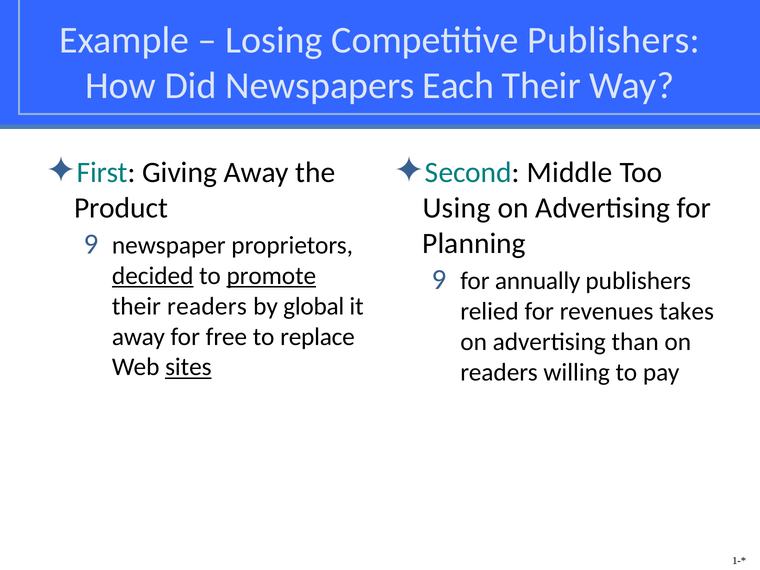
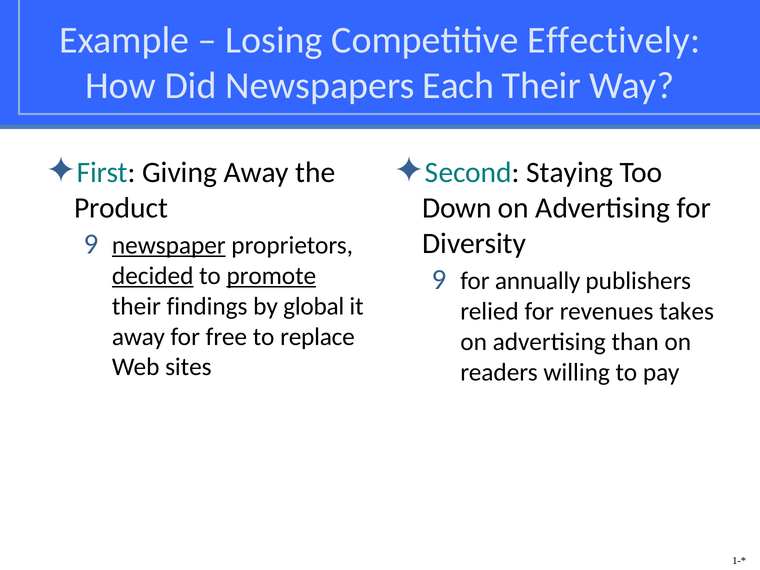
Competitive Publishers: Publishers -> Effectively
Middle: Middle -> Staying
Using: Using -> Down
Planning: Planning -> Diversity
newspaper underline: none -> present
their readers: readers -> findings
sites underline: present -> none
